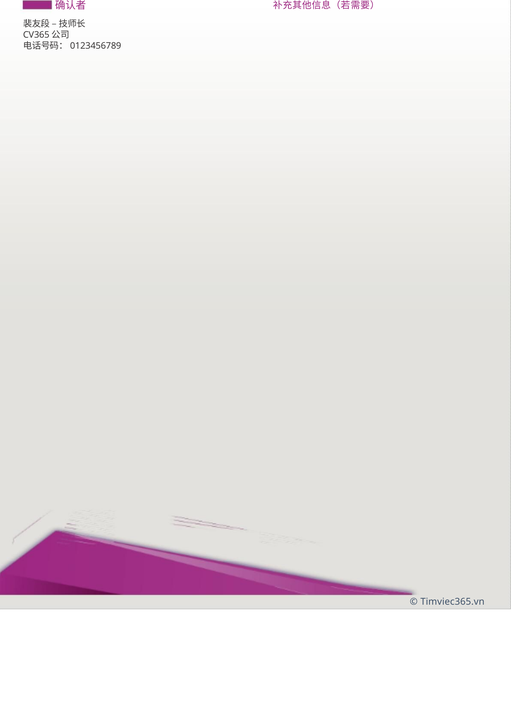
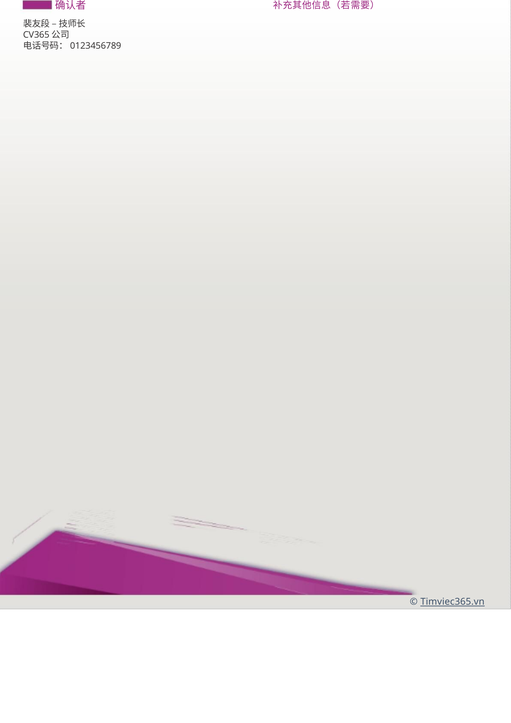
Timviec365.vn underline: none -> present
